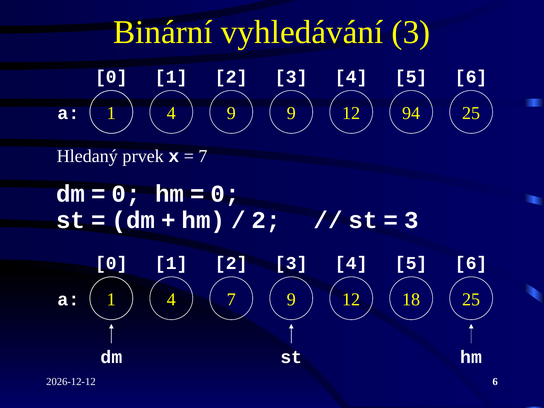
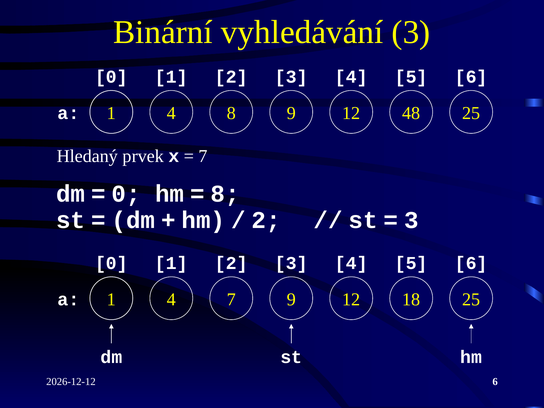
4 9: 9 -> 8
94: 94 -> 48
0 at (225, 194): 0 -> 8
